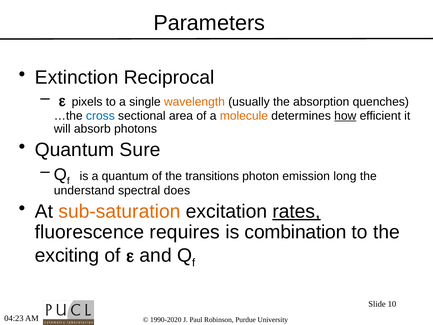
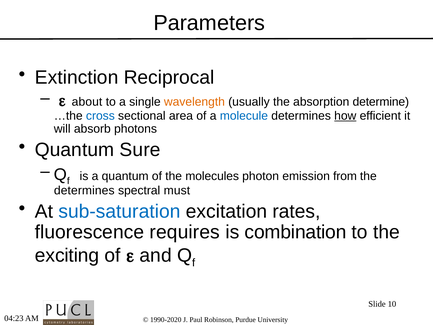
pixels: pixels -> about
quenches: quenches -> determine
molecule colour: orange -> blue
transitions: transitions -> molecules
long: long -> from
understand at (84, 191): understand -> determines
does: does -> must
sub-saturation colour: orange -> blue
rates underline: present -> none
